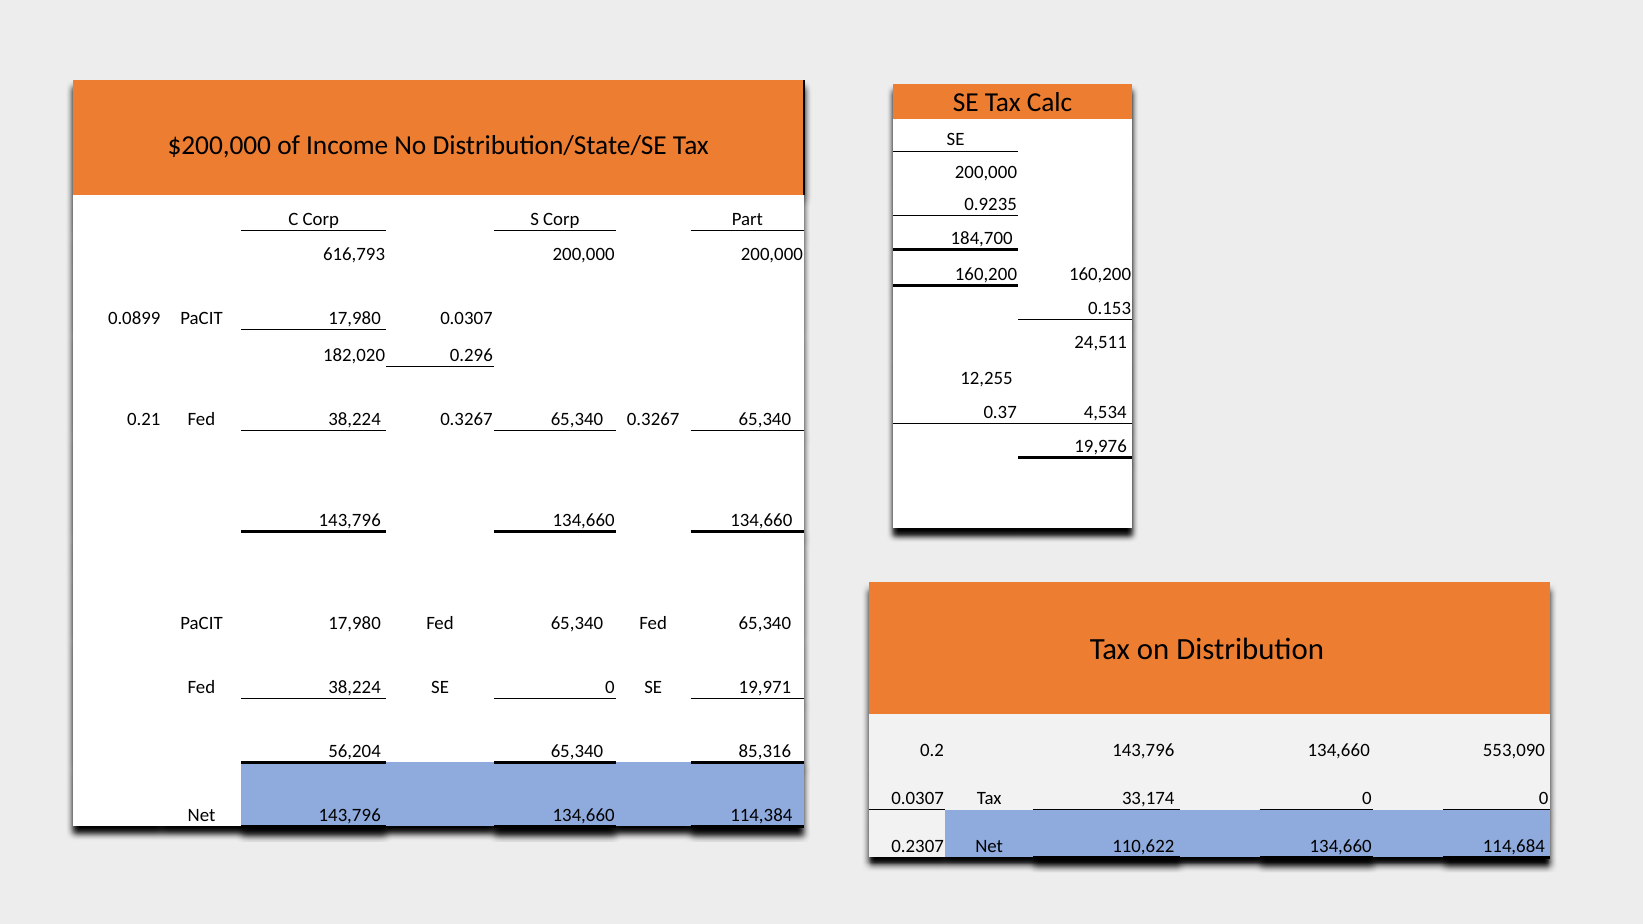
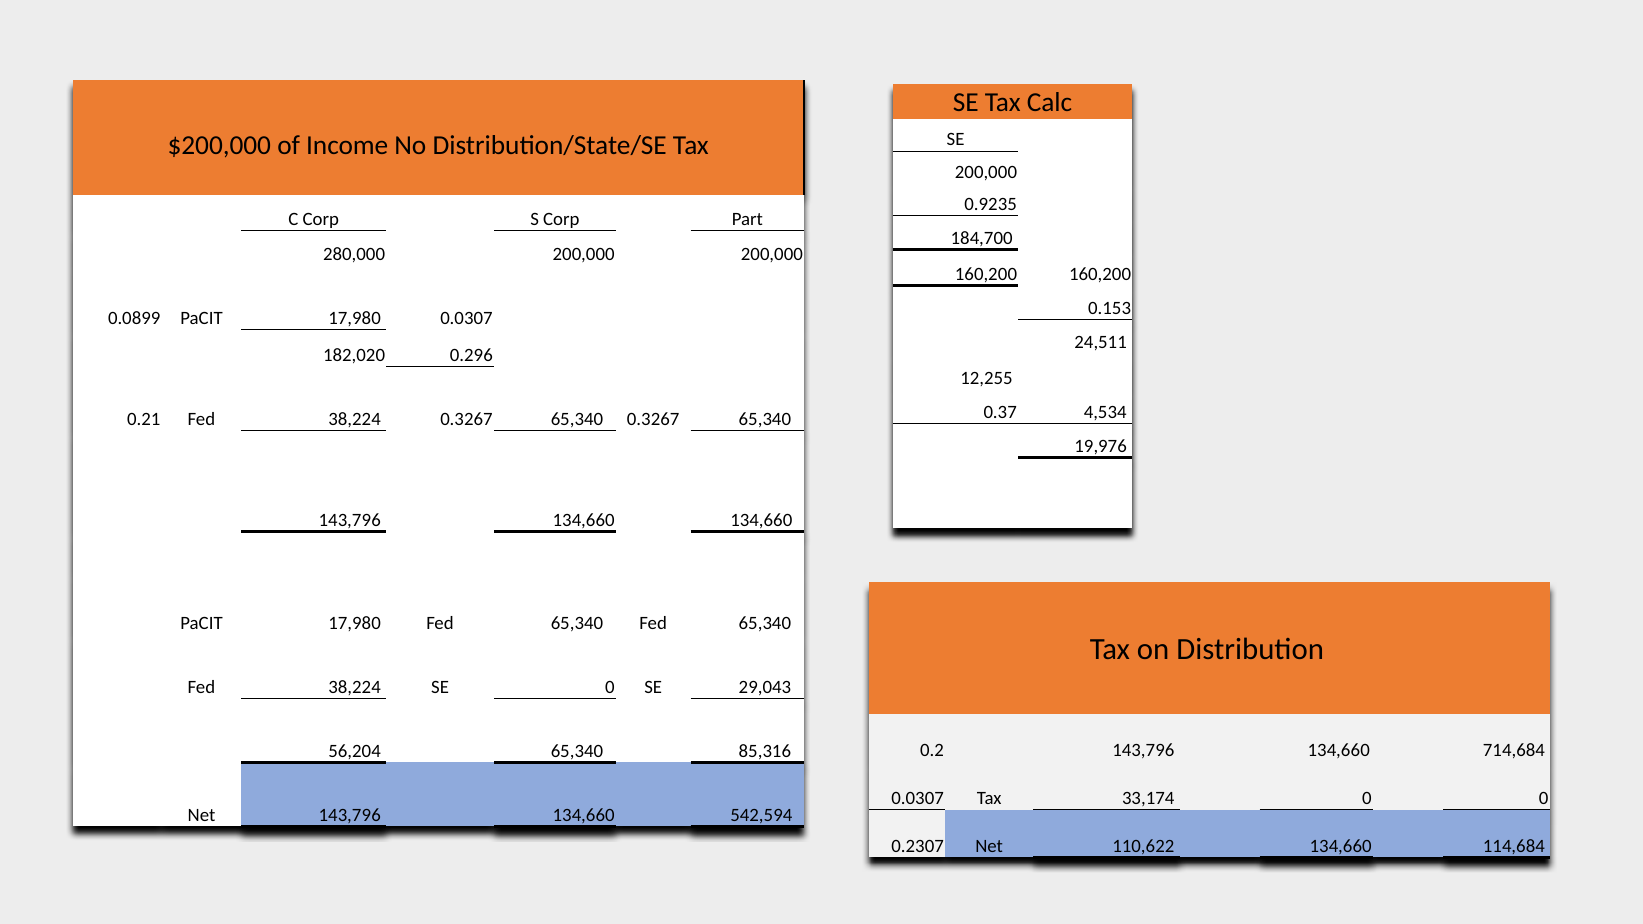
616,793: 616,793 -> 280,000
19,971: 19,971 -> 29,043
553,090: 553,090 -> 714,684
114,384: 114,384 -> 542,594
